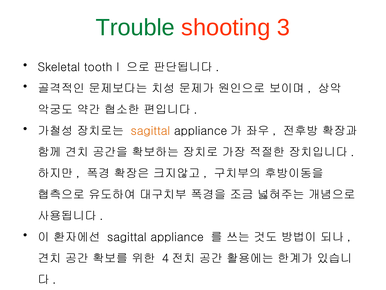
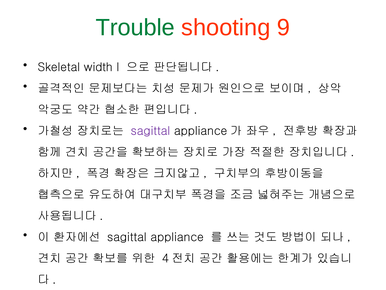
3: 3 -> 9
tooth: tooth -> width
sagittal at (150, 131) colour: orange -> purple
